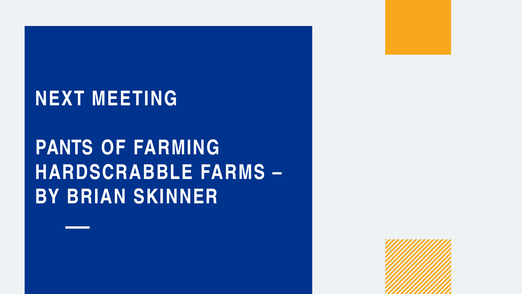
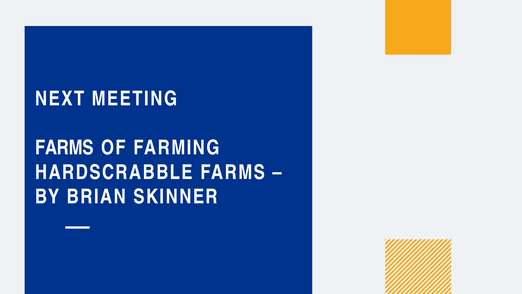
PANTS at (64, 148): PANTS -> FARMS
